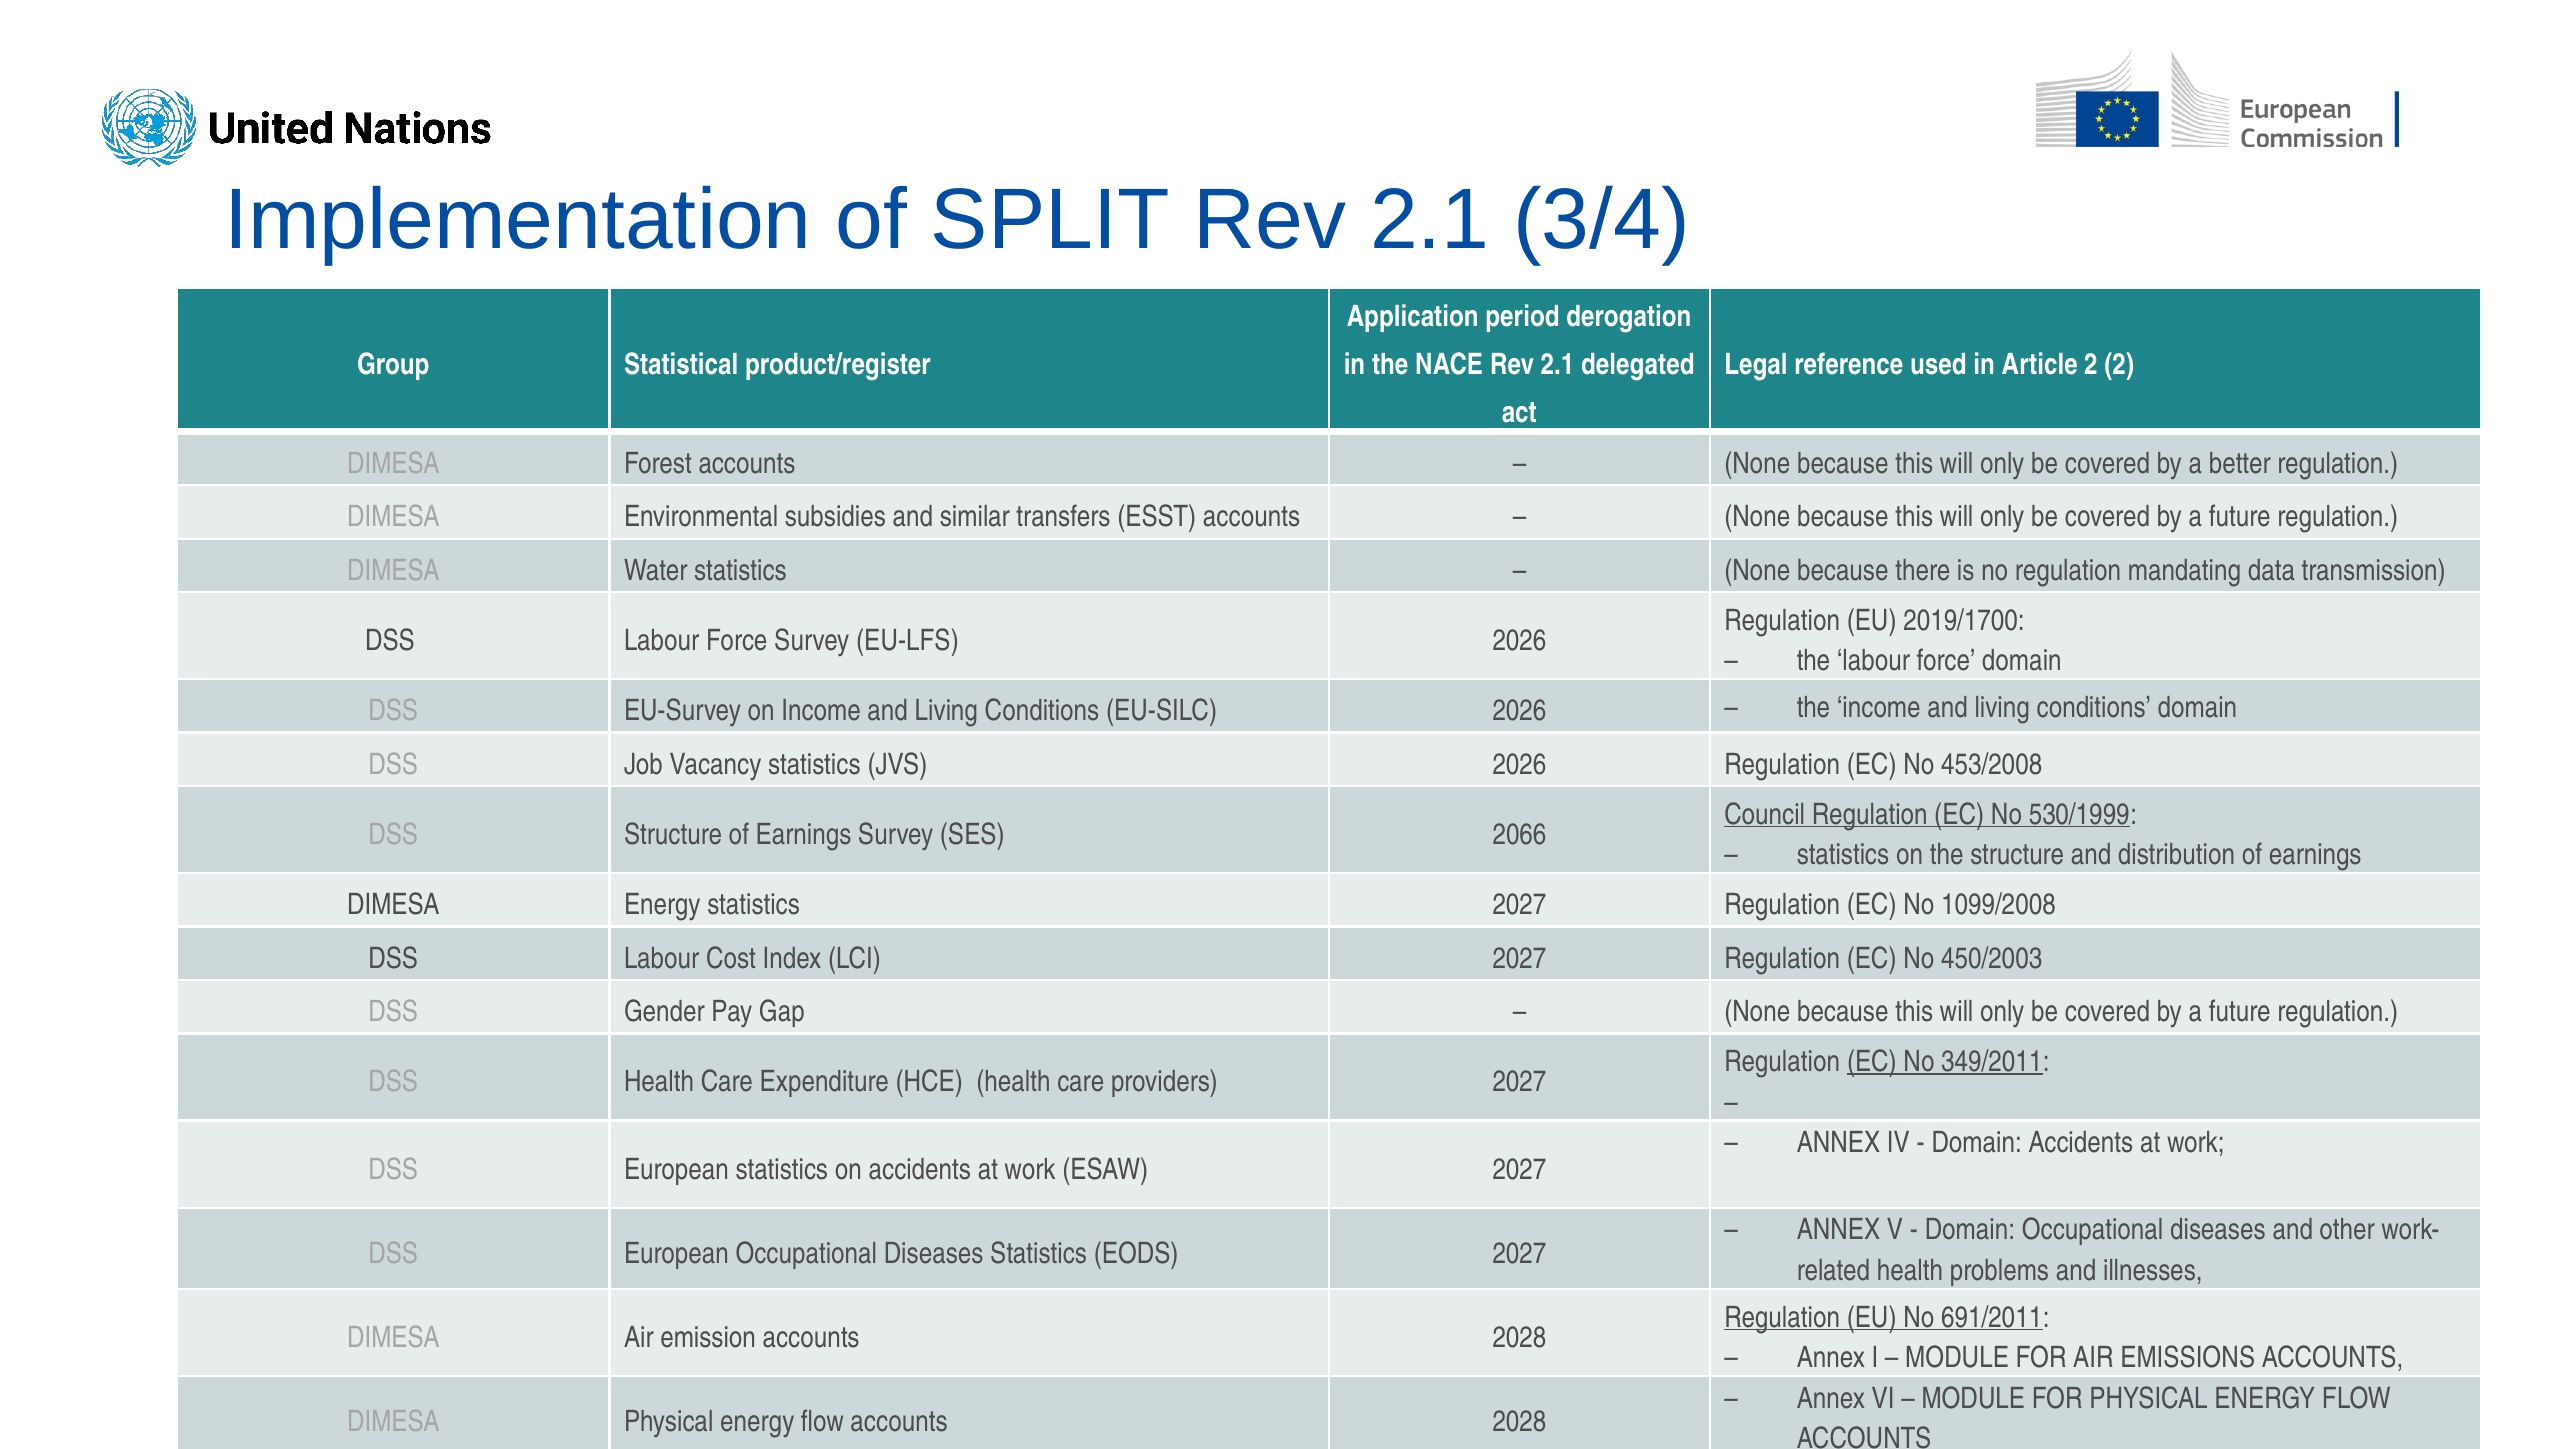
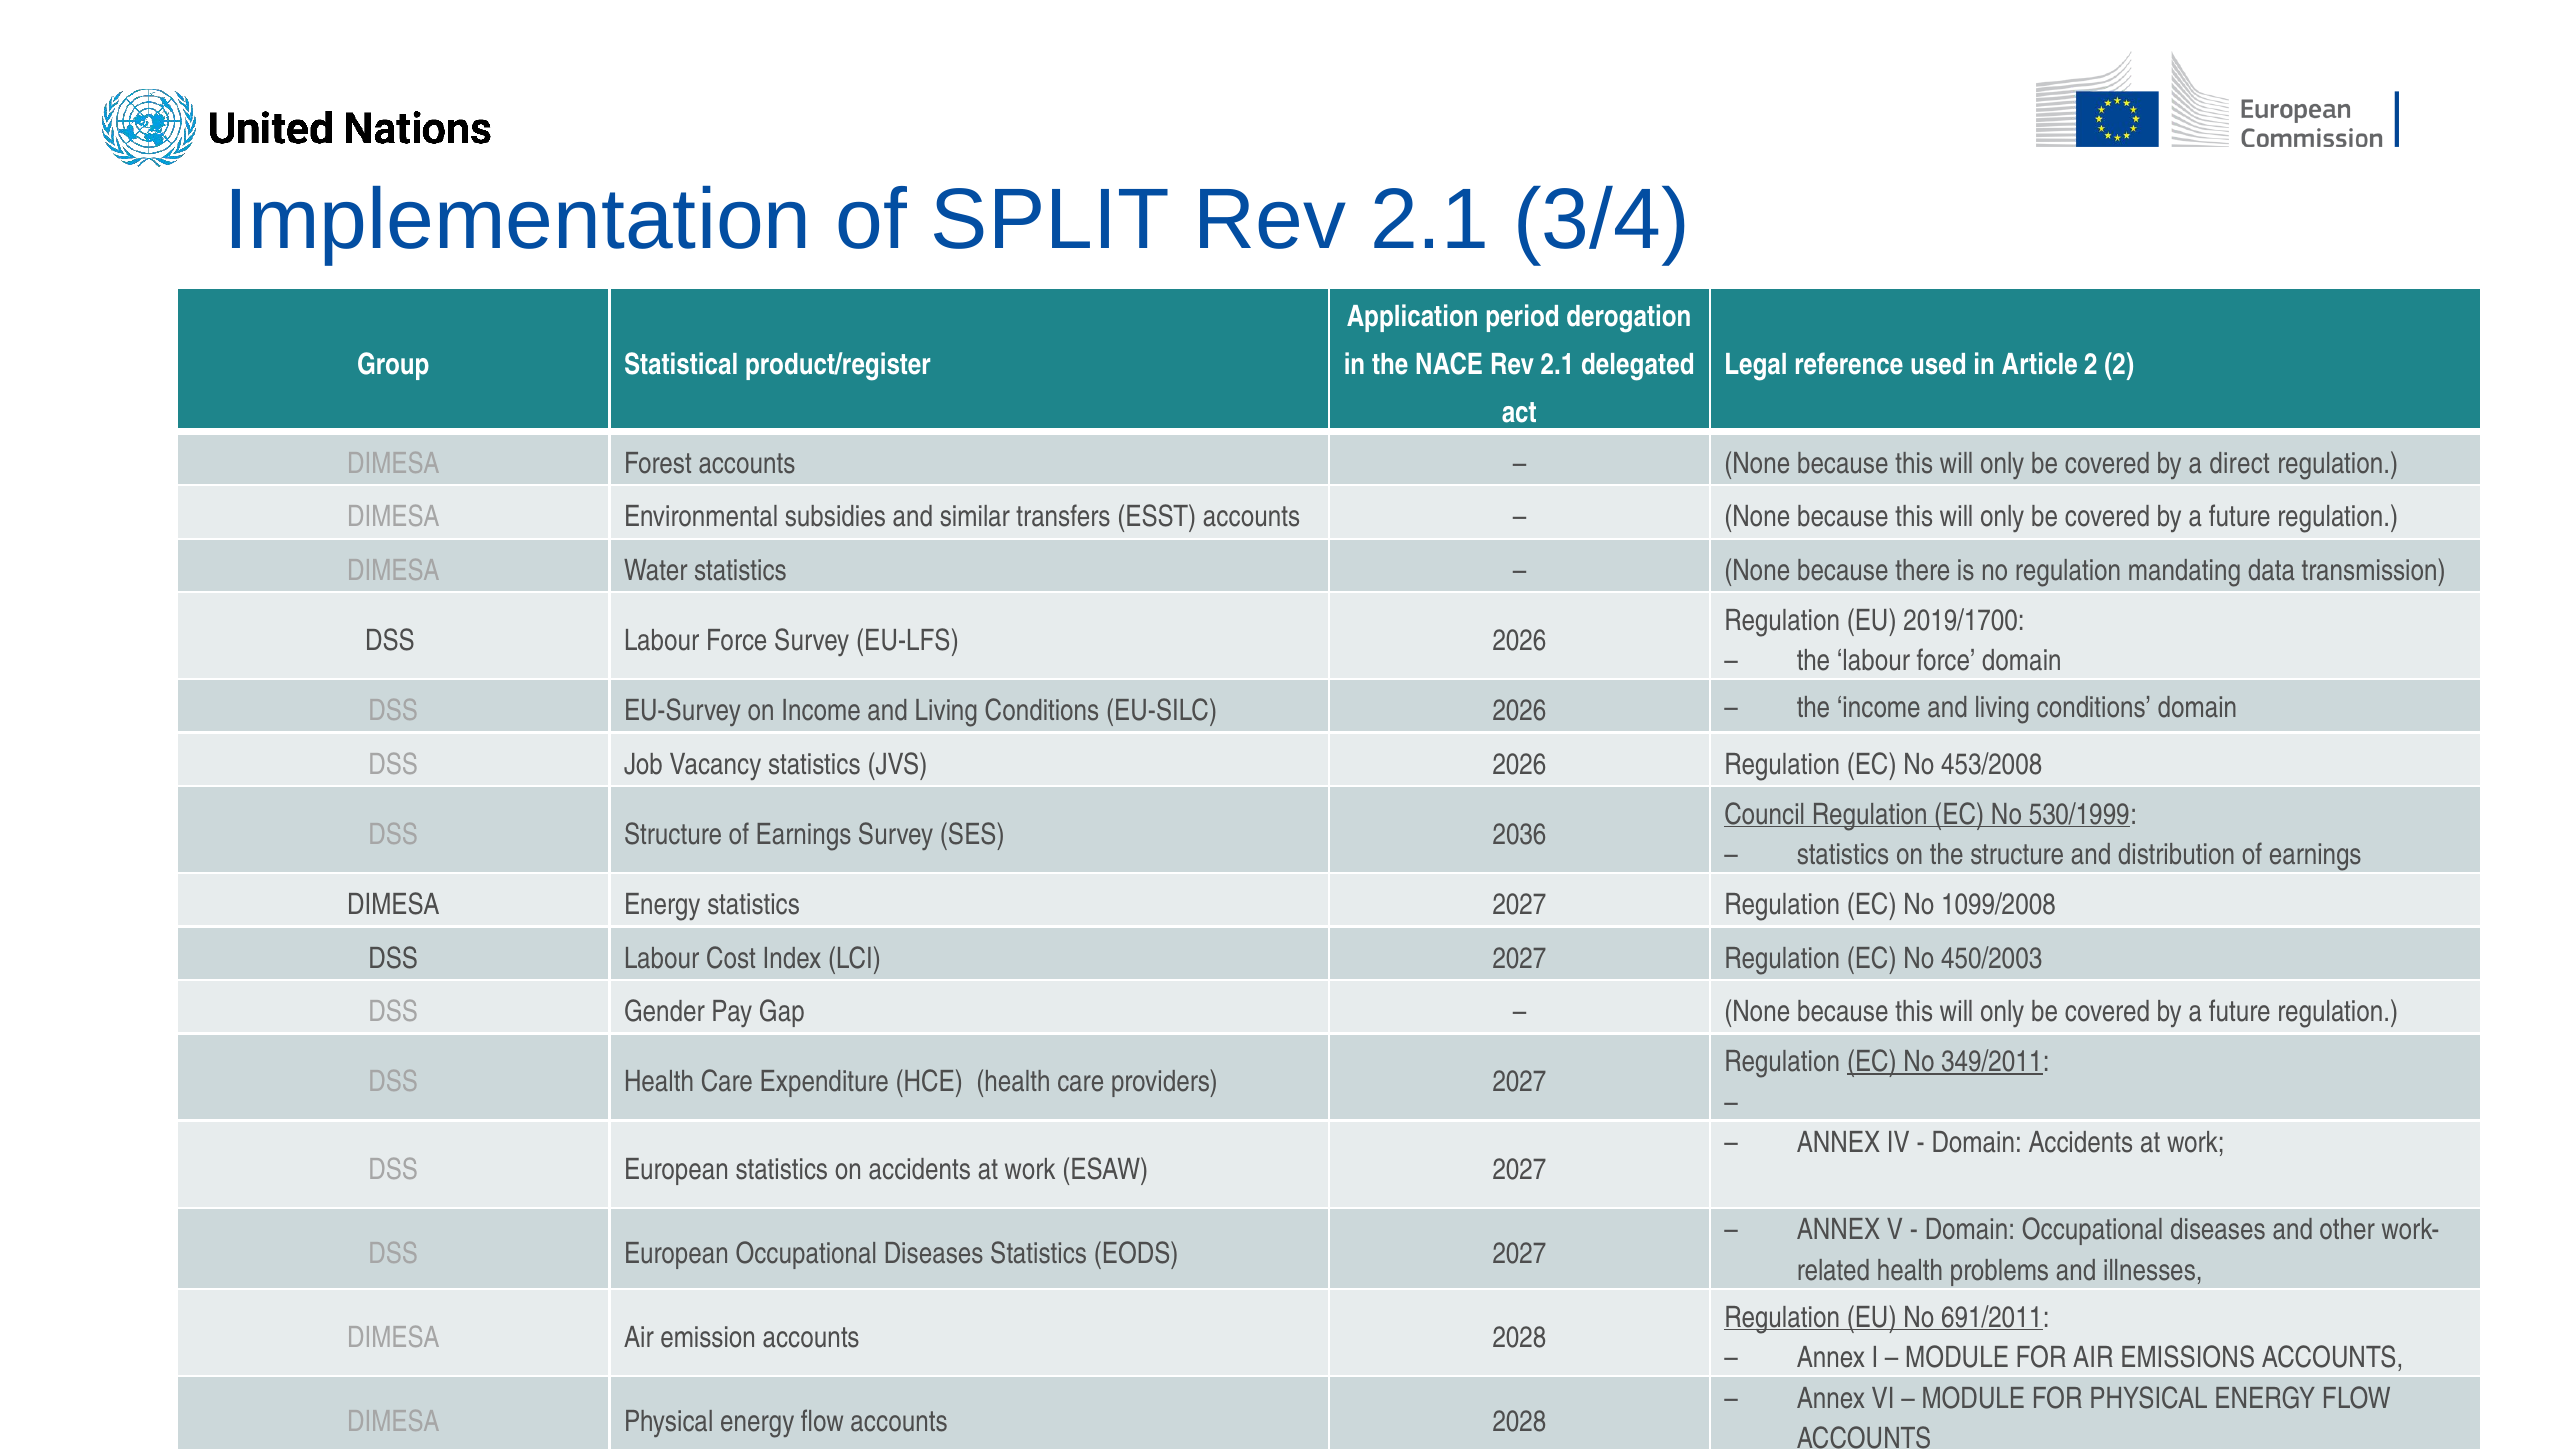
better: better -> direct
2066: 2066 -> 2036
